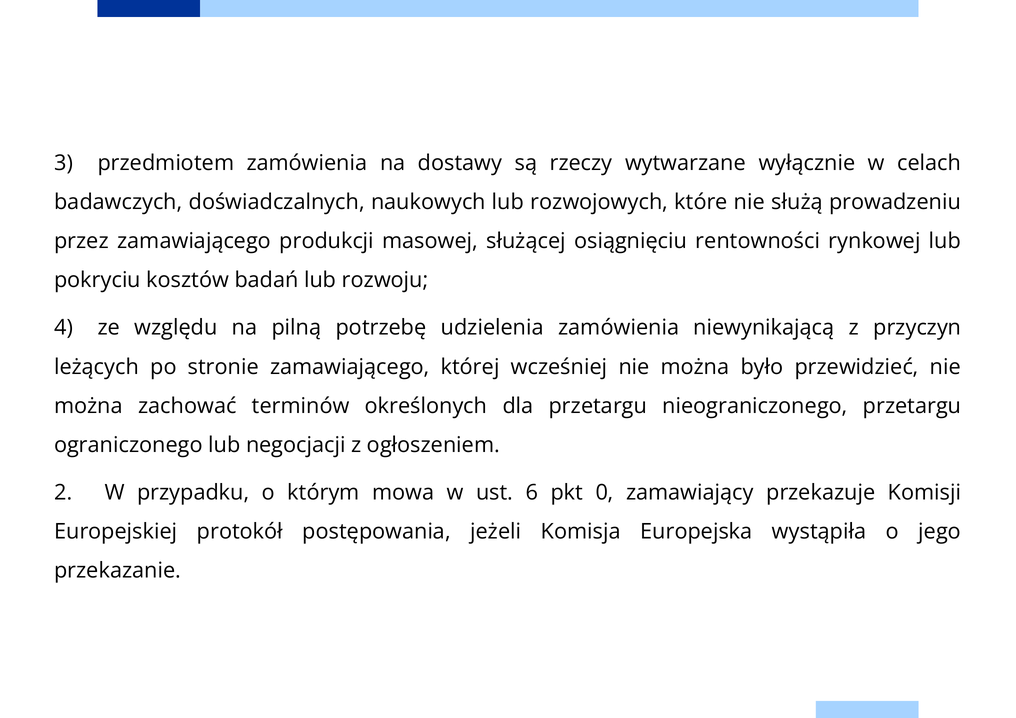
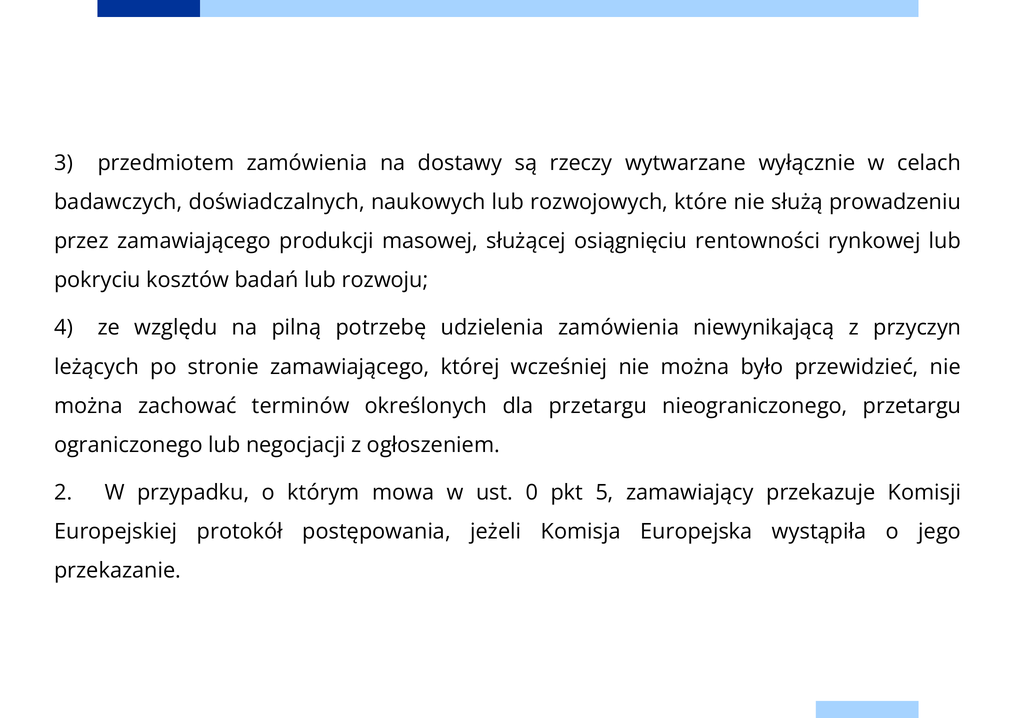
6: 6 -> 0
0: 0 -> 5
